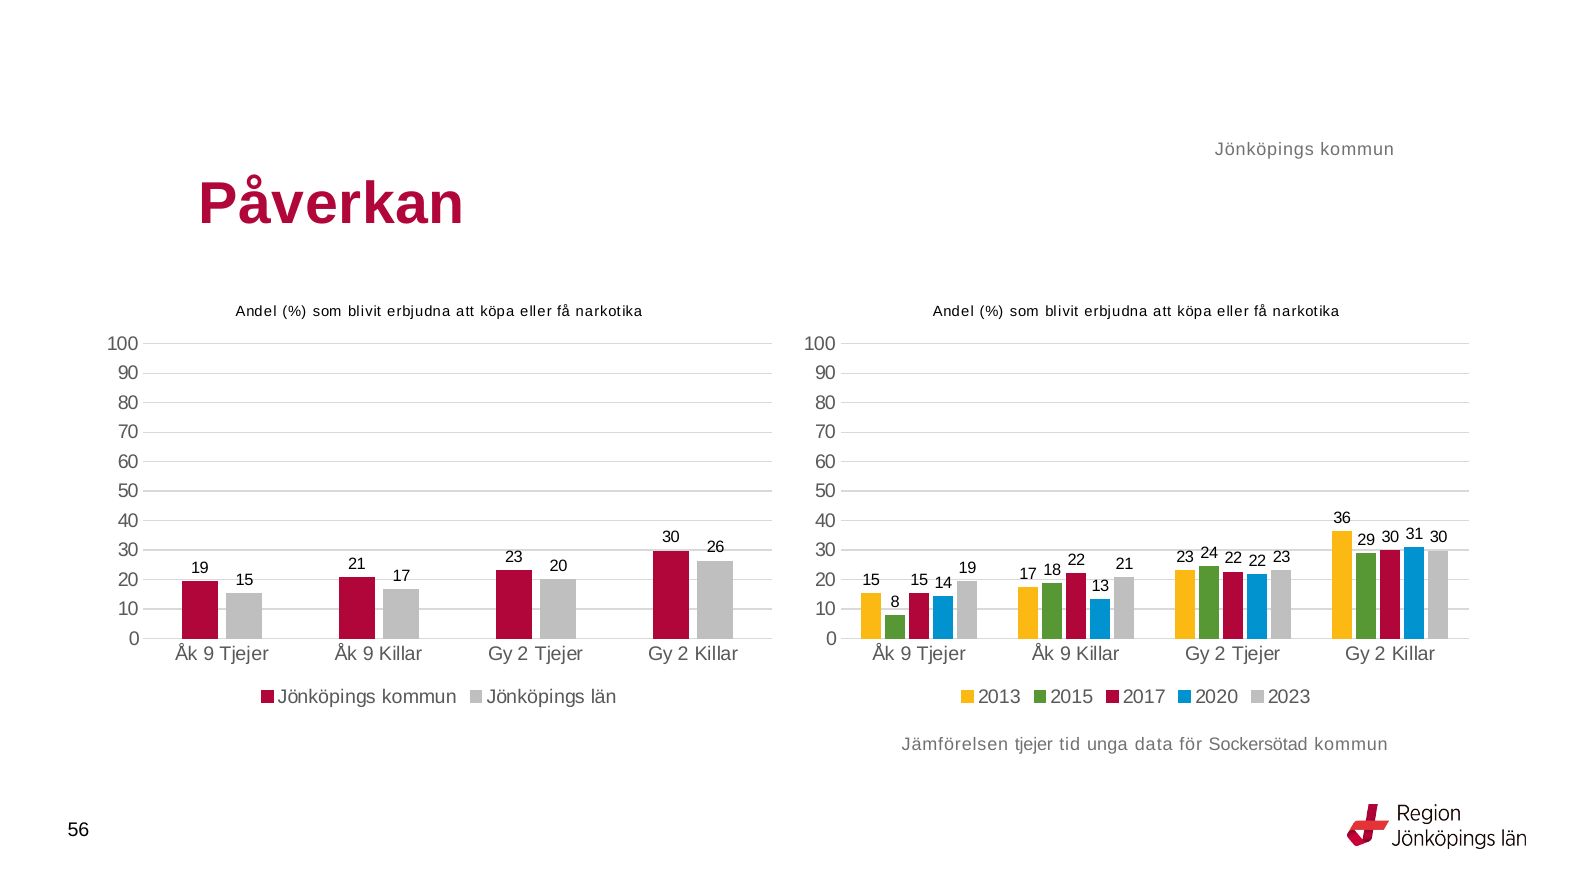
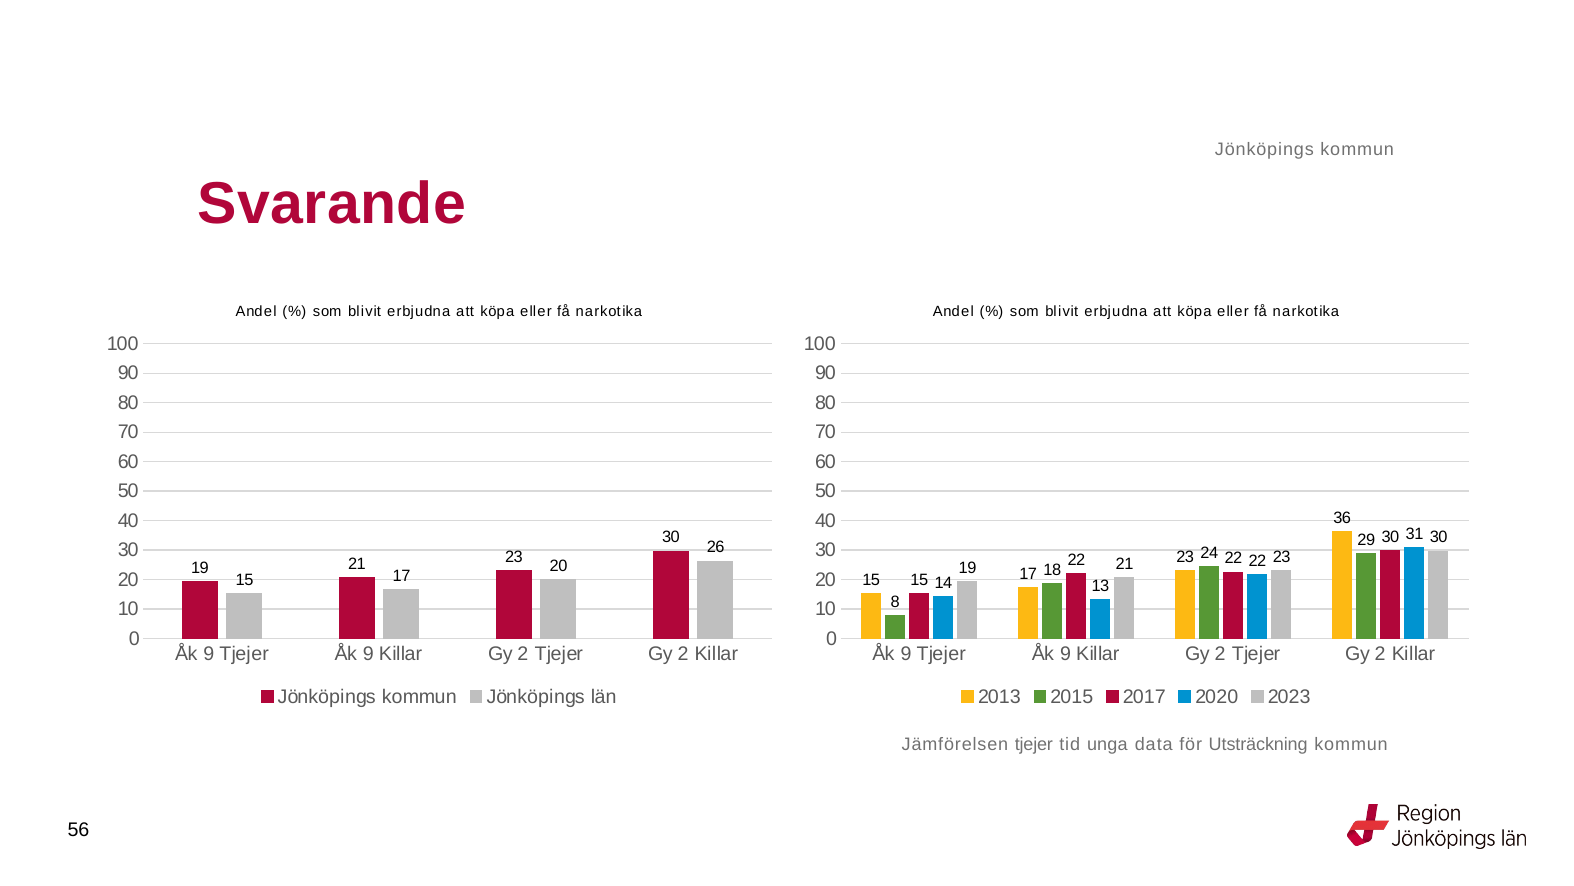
Påverkan: Påverkan -> Svarande
Sockersötad: Sockersötad -> Utsträckning
